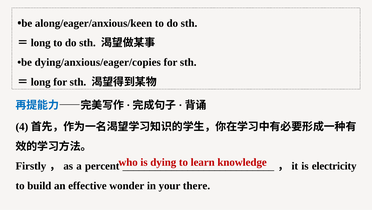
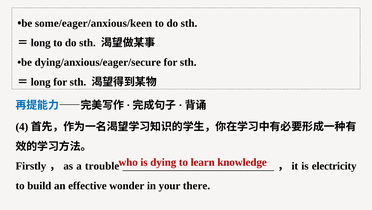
along/eager/anxious/keen: along/eager/anxious/keen -> some/eager/anxious/keen
dying/anxious/eager/copies: dying/anxious/eager/copies -> dying/anxious/eager/secure
percent: percent -> trouble
